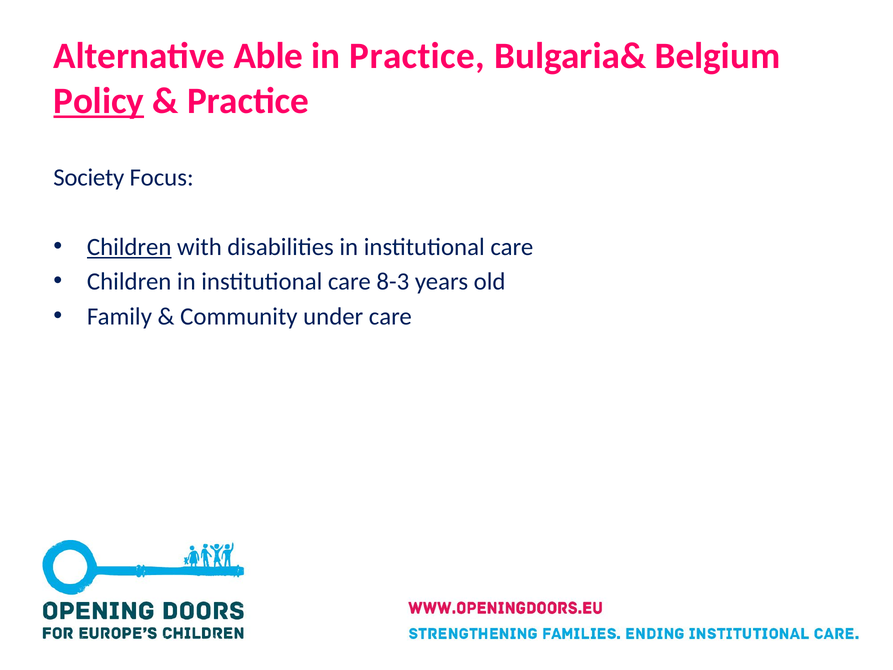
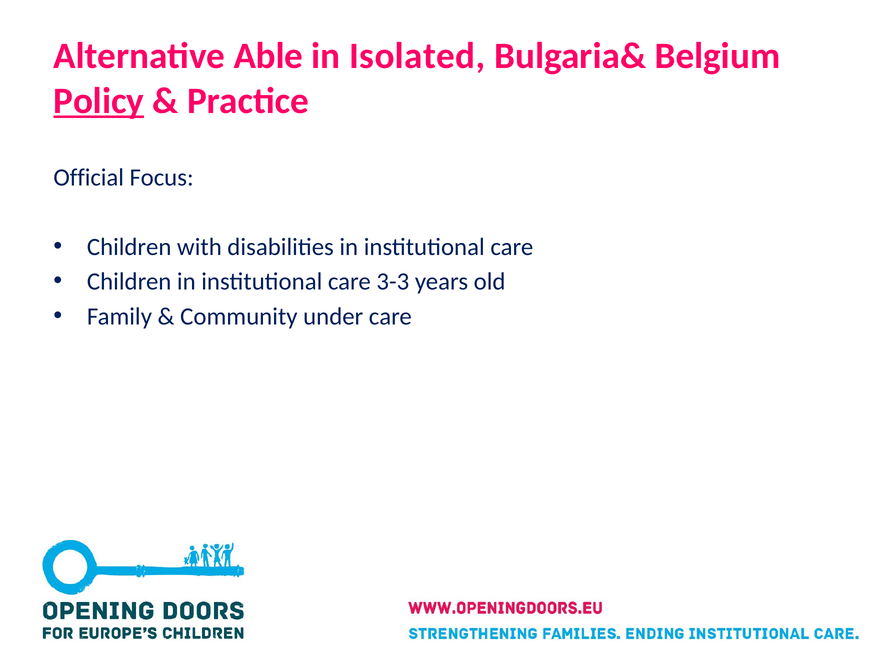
in Practice: Practice -> Isolated
Society: Society -> Official
Children at (129, 247) underline: present -> none
8-3: 8-3 -> 3-3
